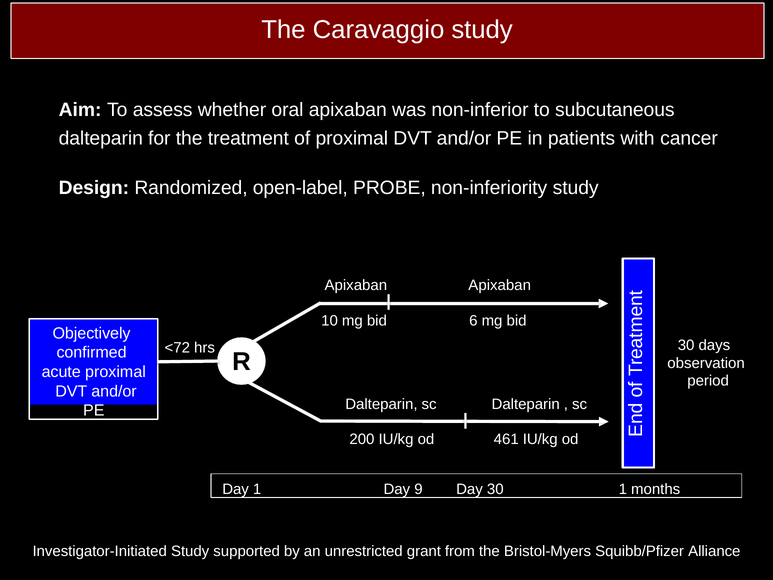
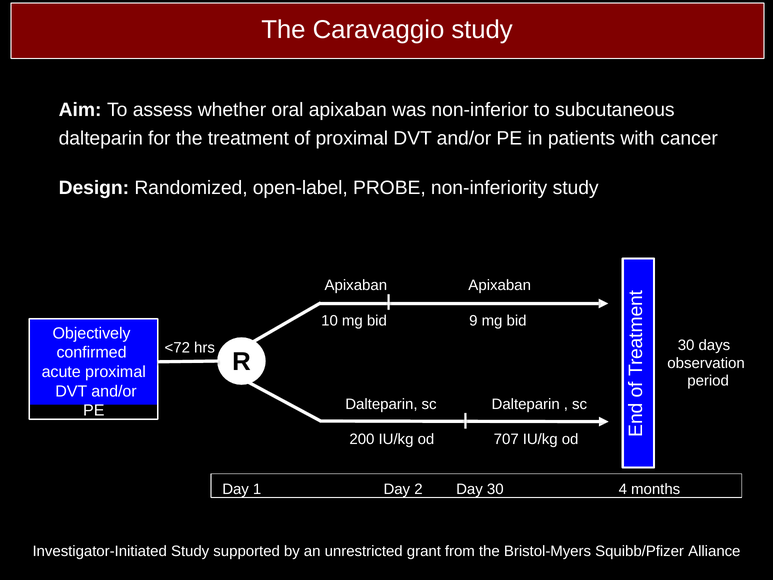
6: 6 -> 9
461: 461 -> 707
9: 9 -> 2
30 1: 1 -> 4
